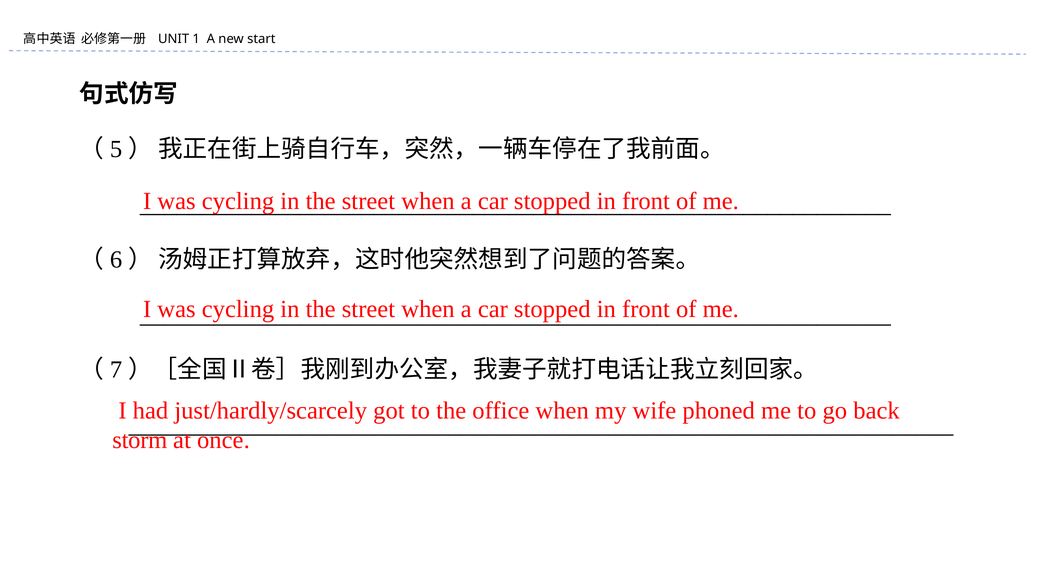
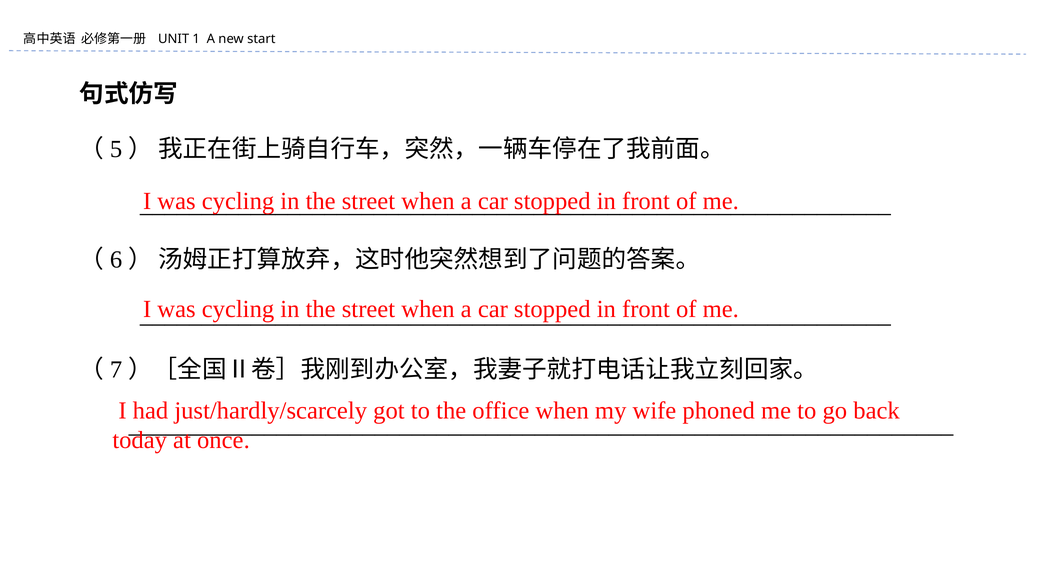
storm: storm -> today
